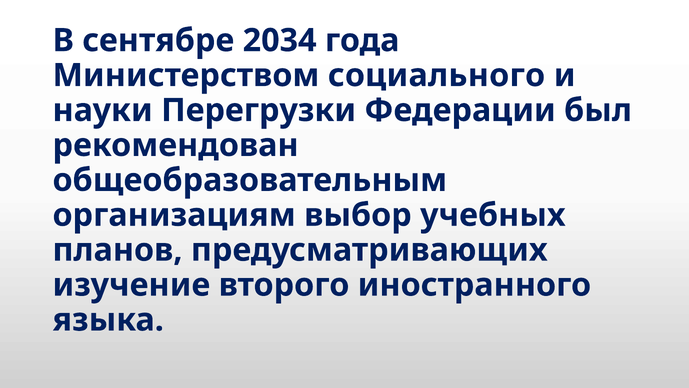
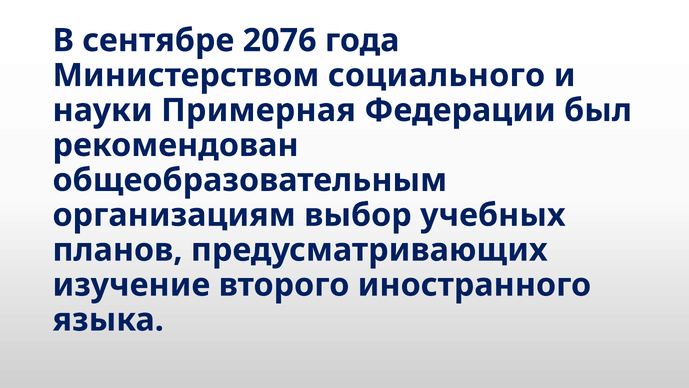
2034: 2034 -> 2076
Перегрузки: Перегрузки -> Примерная
